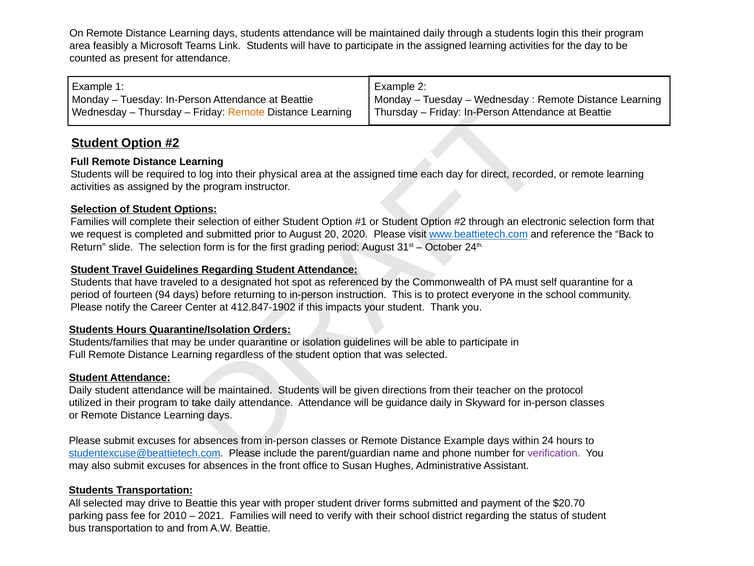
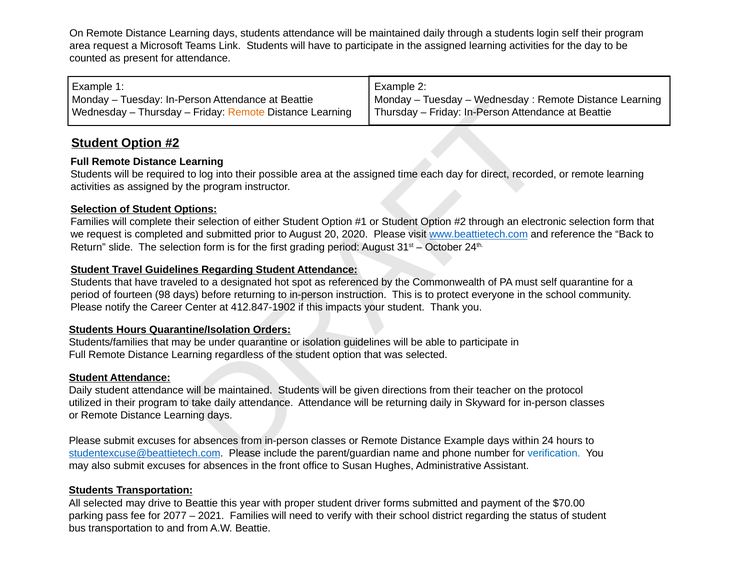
login this: this -> self
area feasibly: feasibly -> request
physical: physical -> possible
94: 94 -> 98
guidance at (407, 402): guidance -> returning
verification colour: purple -> blue
$20.70: $20.70 -> $70.00
2010: 2010 -> 2077
